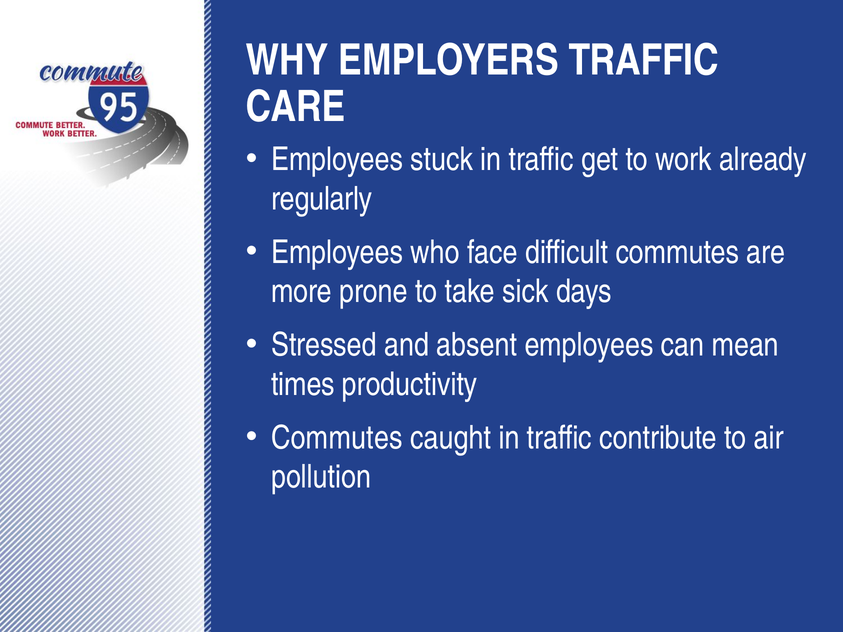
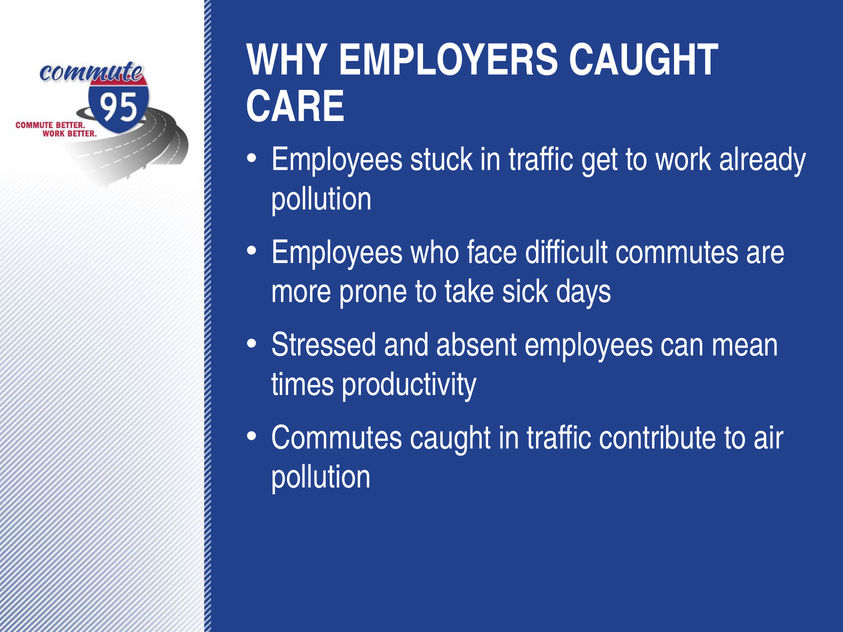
EMPLOYERS TRAFFIC: TRAFFIC -> CAUGHT
regularly at (322, 199): regularly -> pollution
